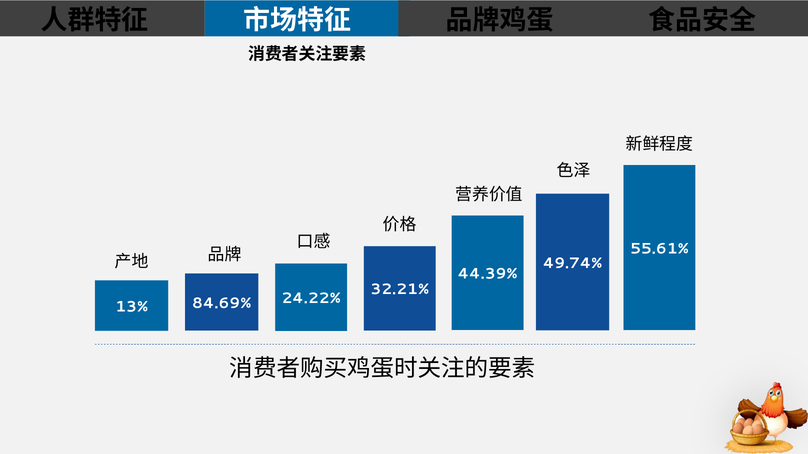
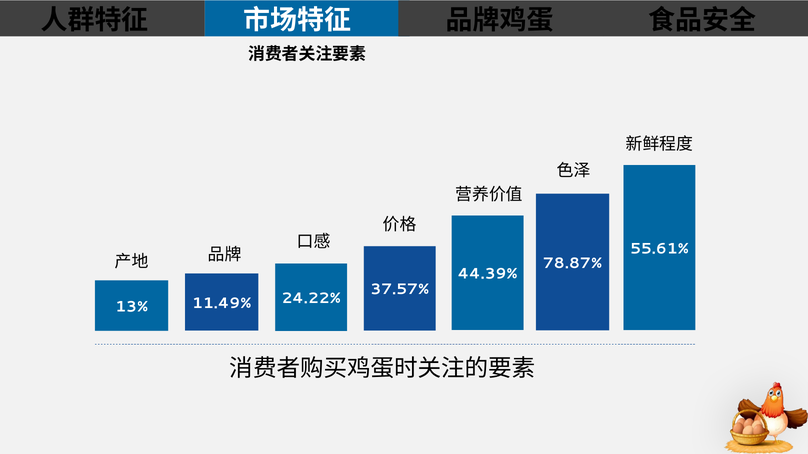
49.74%: 49.74% -> 78.87%
32.21%: 32.21% -> 37.57%
84.69%: 84.69% -> 11.49%
